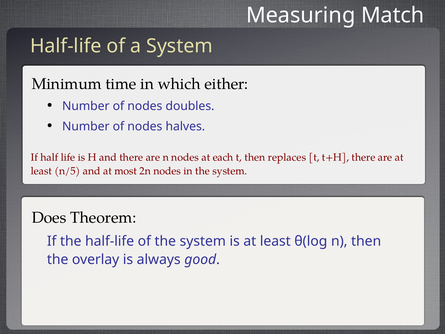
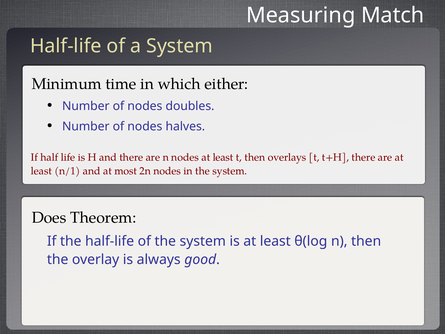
nodes at each: each -> least
replaces: replaces -> overlays
n/5: n/5 -> n/1
